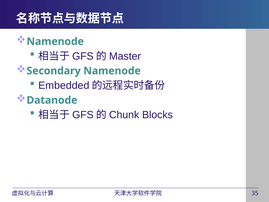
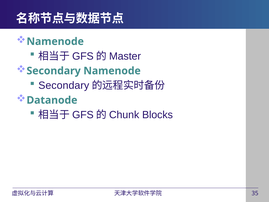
Embedded at (64, 85): Embedded -> Secondary
